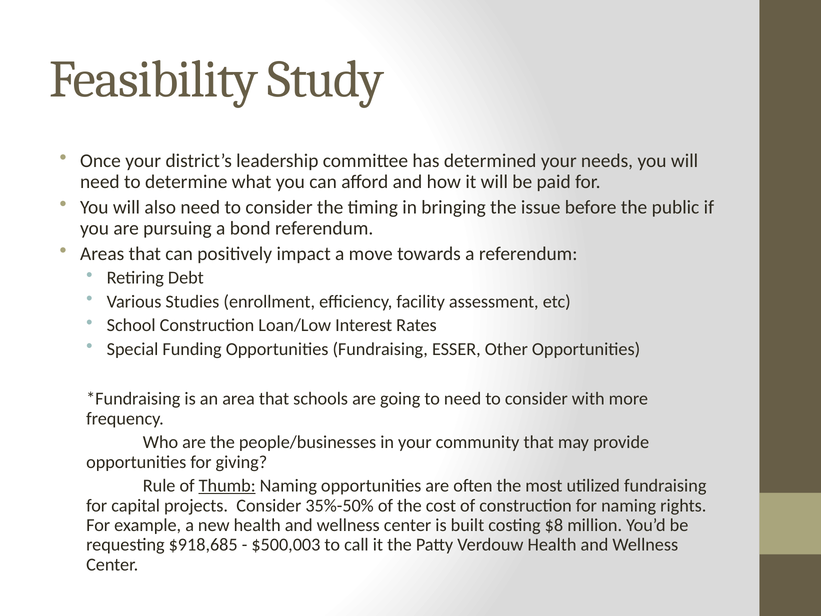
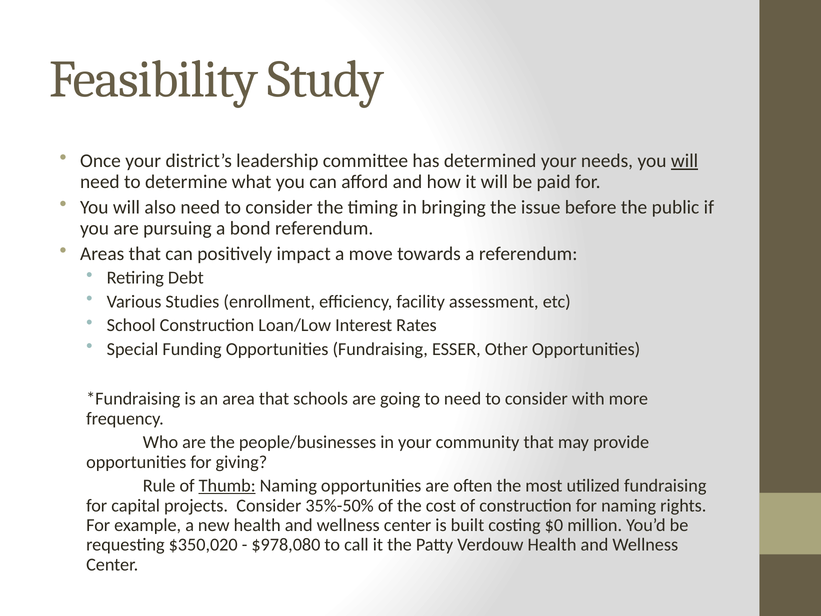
will at (685, 161) underline: none -> present
$8: $8 -> $0
$918,685: $918,685 -> $350,020
$500,003: $500,003 -> $978,080
